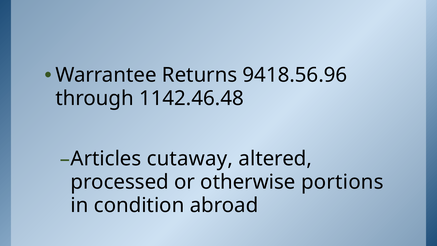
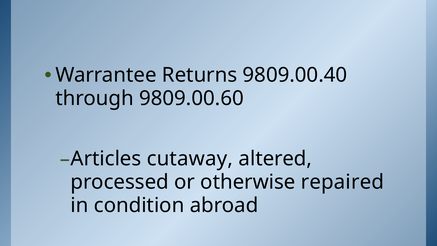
9418.56.96: 9418.56.96 -> 9809.00.40
1142.46.48: 1142.46.48 -> 9809.00.60
portions: portions -> repaired
